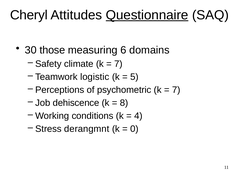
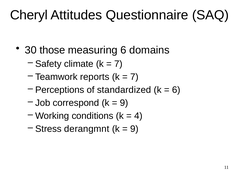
Questionnaire underline: present -> none
logistic: logistic -> reports
5 at (134, 77): 5 -> 7
psychometric: psychometric -> standardized
7 at (176, 90): 7 -> 6
dehiscence: dehiscence -> correspond
8 at (124, 103): 8 -> 9
0 at (134, 129): 0 -> 9
